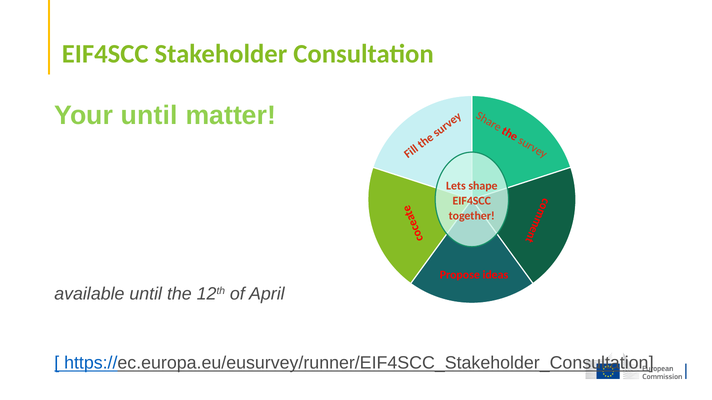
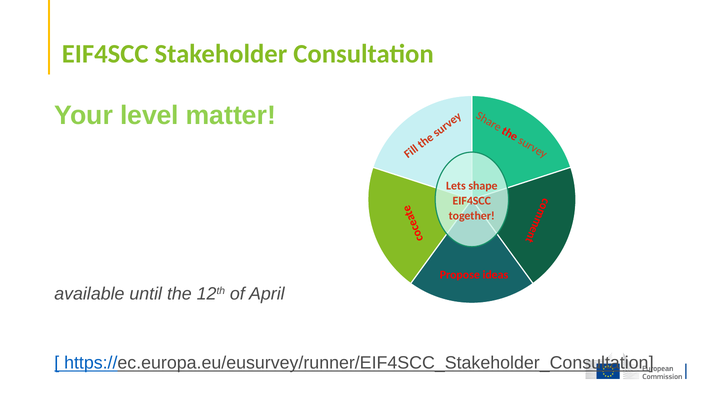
Your until: until -> level
